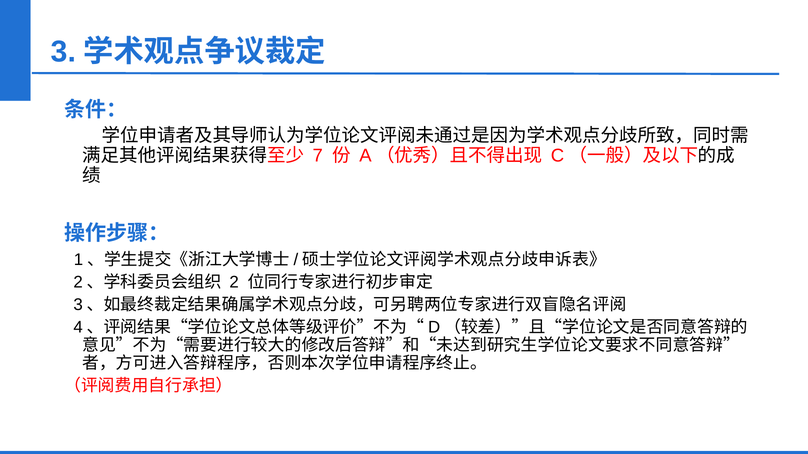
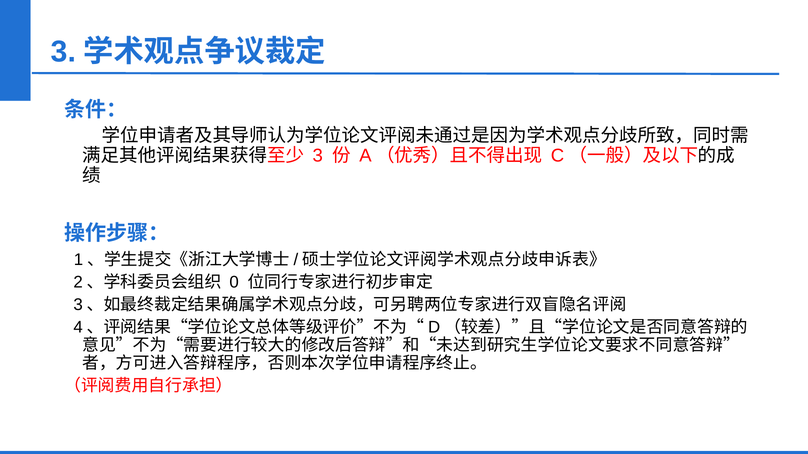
7 at (318, 156): 7 -> 3
2: 2 -> 0
